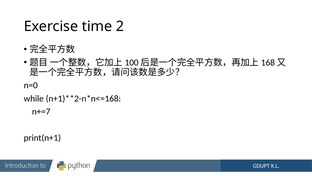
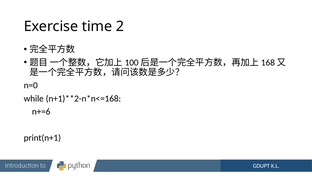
n+=7: n+=7 -> n+=6
